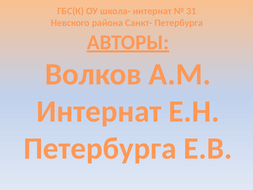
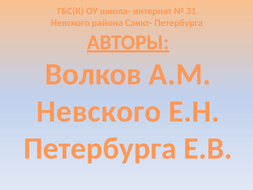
Интернат at (99, 111): Интернат -> Невского
